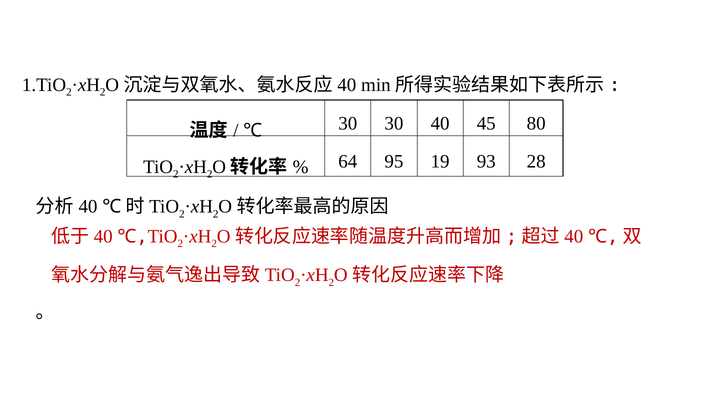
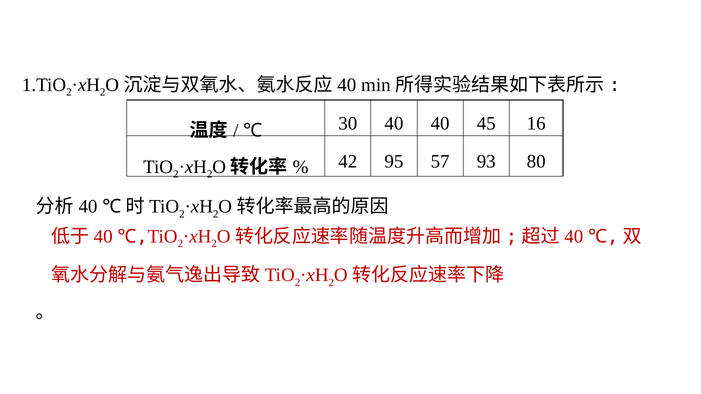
30 30: 30 -> 40
80: 80 -> 16
64: 64 -> 42
19: 19 -> 57
28: 28 -> 80
